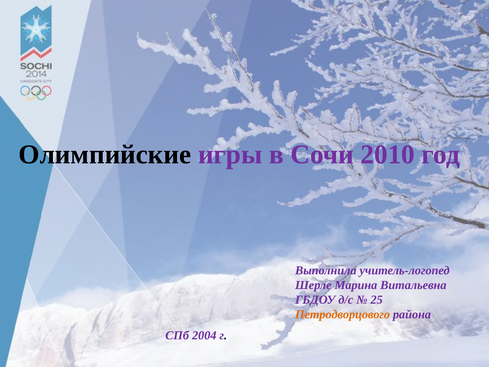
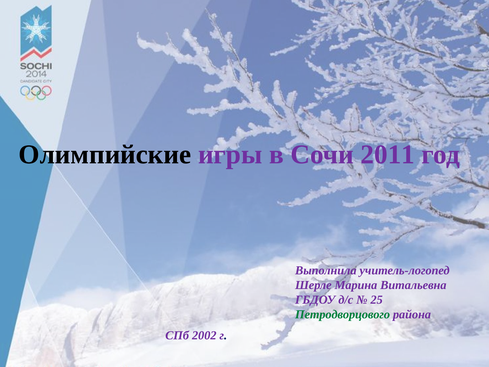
2010: 2010 -> 2011
Петродворцового colour: orange -> green
2004: 2004 -> 2002
